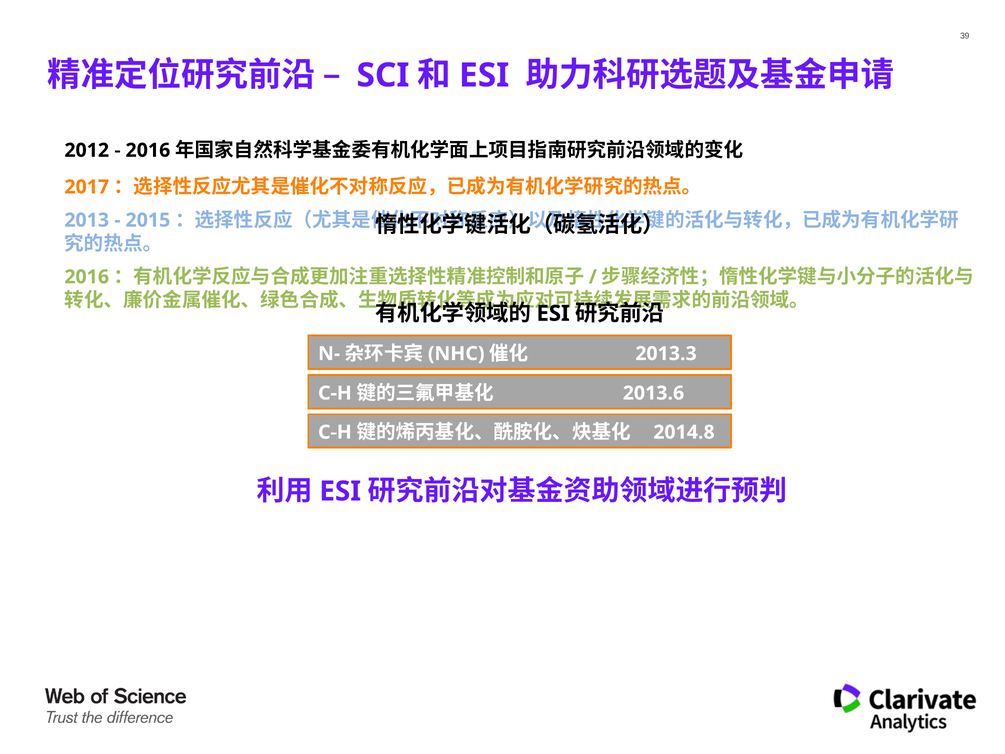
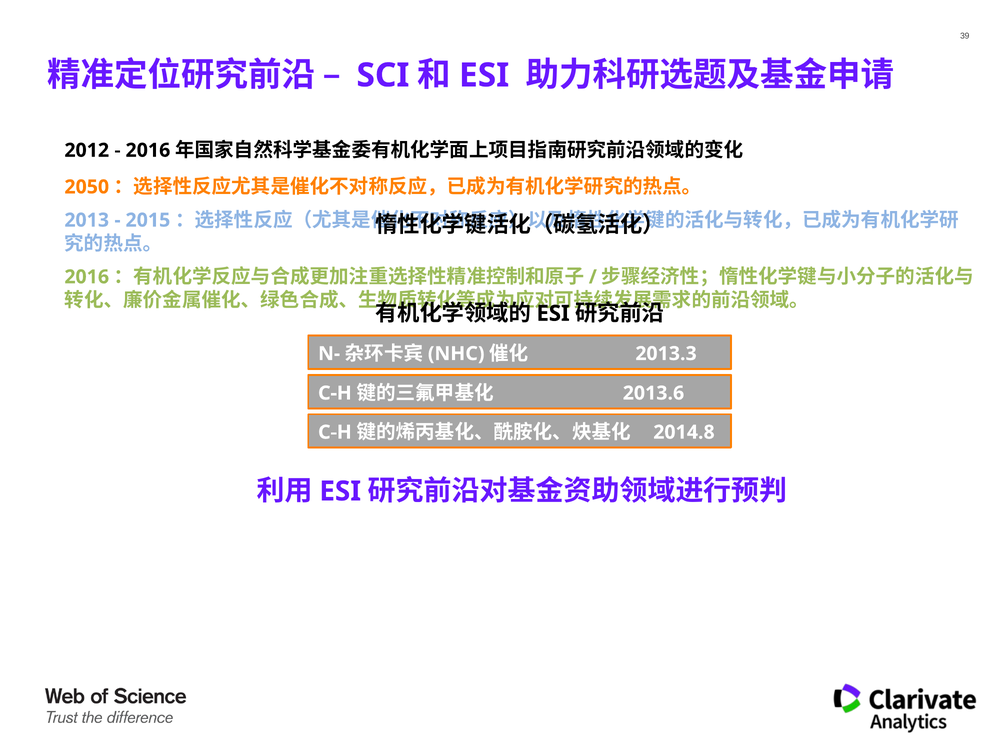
2017: 2017 -> 2050
